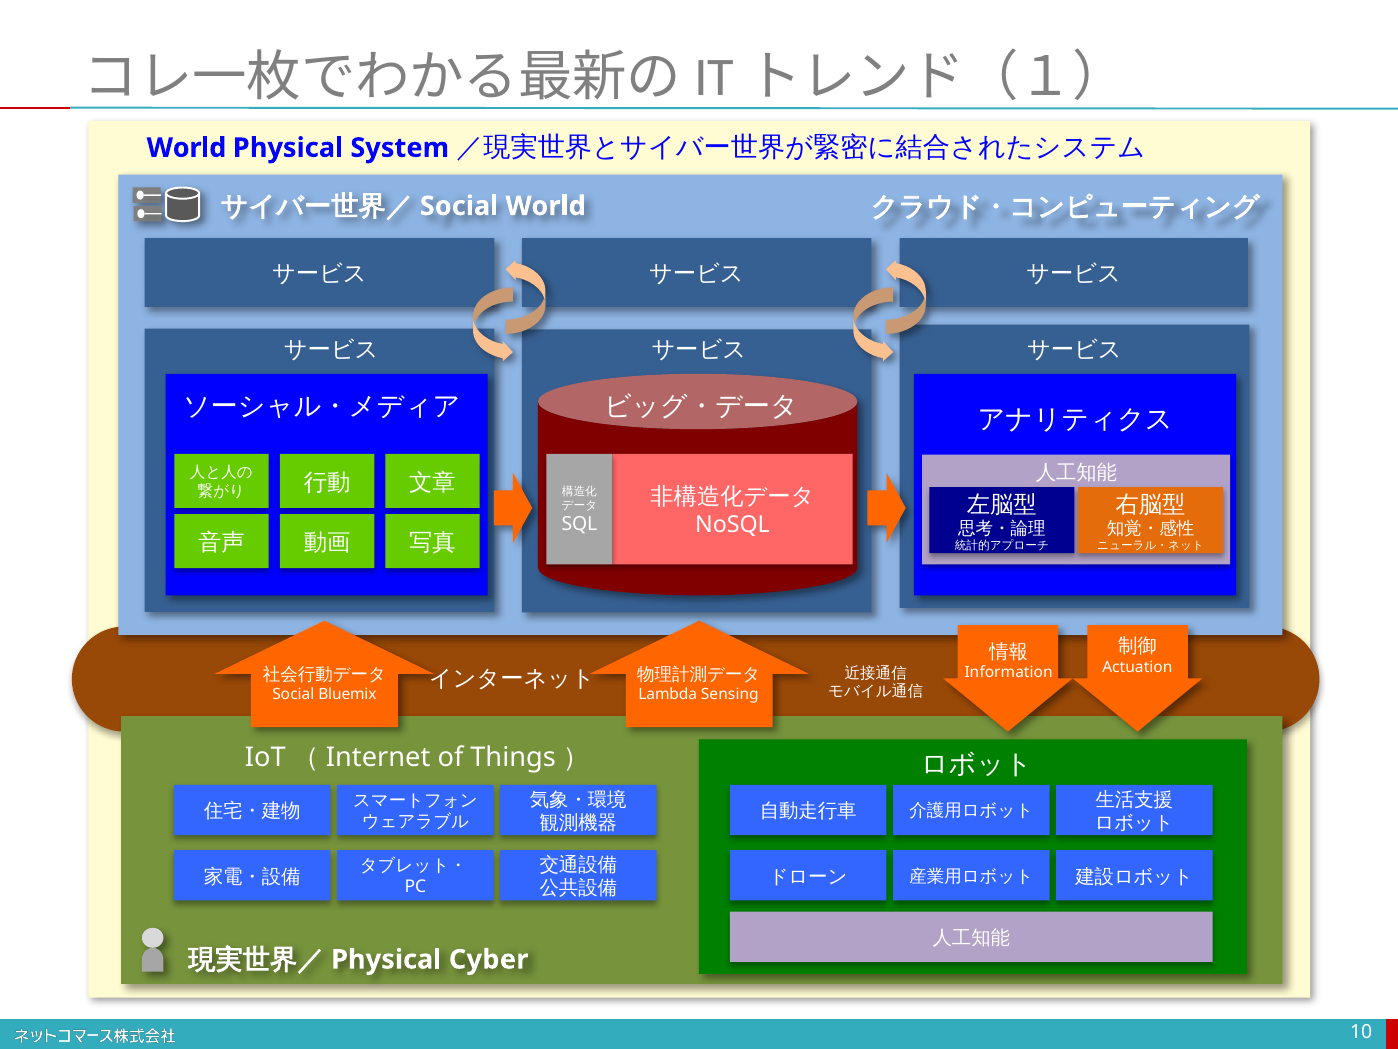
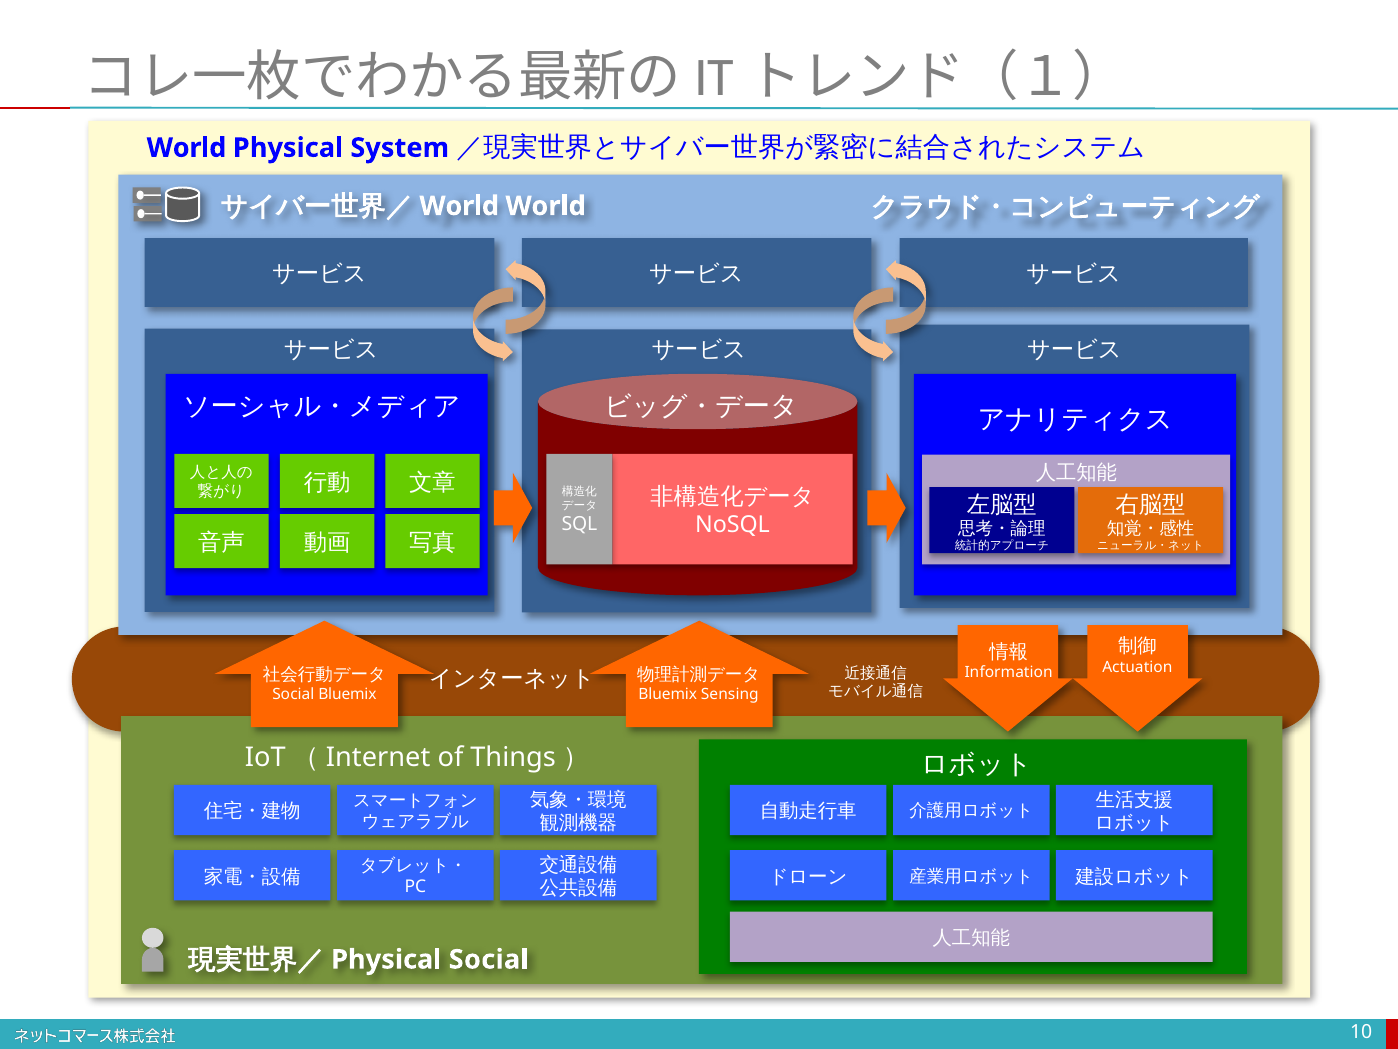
Social at (459, 206): Social -> World
Lambda at (668, 694): Lambda -> Bluemix
Physical Cyber: Cyber -> Social
